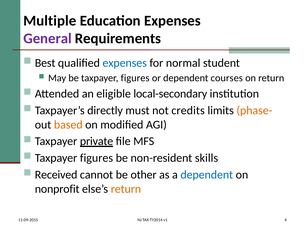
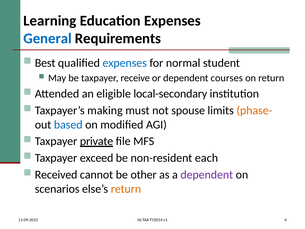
Multiple: Multiple -> Learning
General colour: purple -> blue
be taxpayer figures: figures -> receive
directly: directly -> making
credits: credits -> spouse
based colour: orange -> blue
figures at (96, 158): figures -> exceed
skills: skills -> each
dependent at (207, 174) colour: blue -> purple
nonprofit: nonprofit -> scenarios
